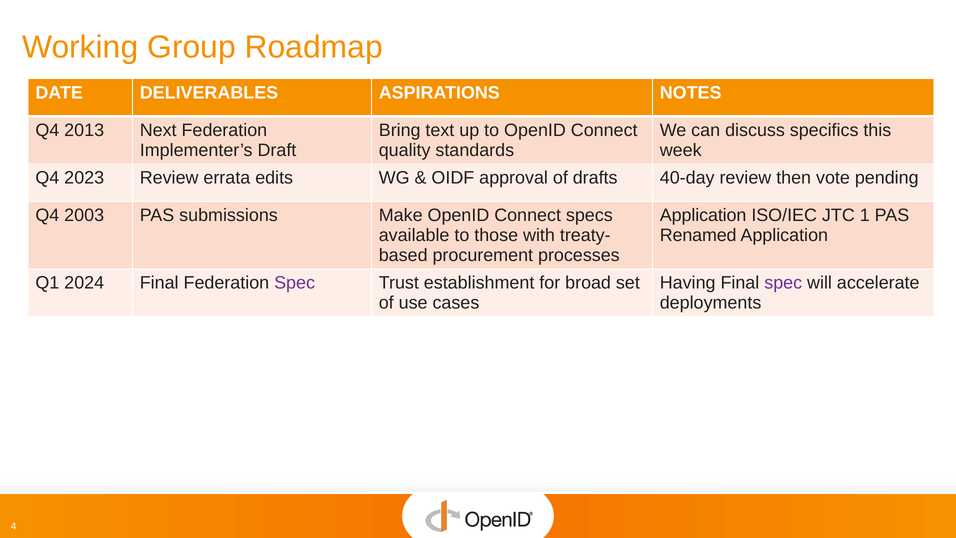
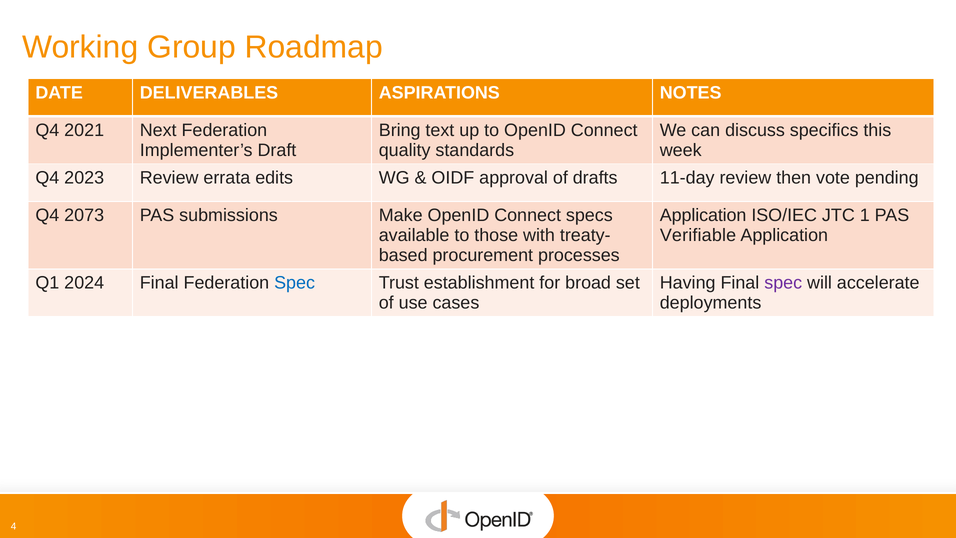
2013: 2013 -> 2021
40-day: 40-day -> 11-day
2003: 2003 -> 2073
Renamed: Renamed -> Verifiable
Spec at (295, 283) colour: purple -> blue
